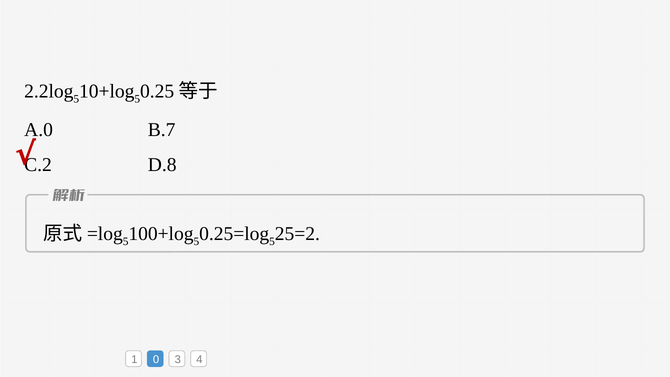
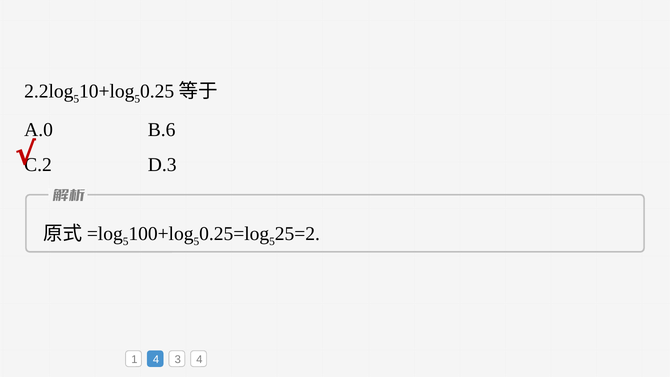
B.7: B.7 -> B.6
D.8: D.8 -> D.3
1 0: 0 -> 4
